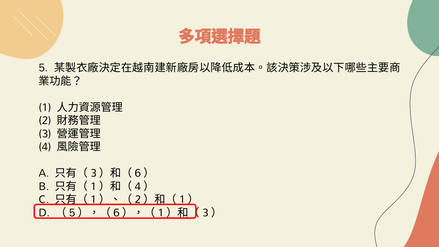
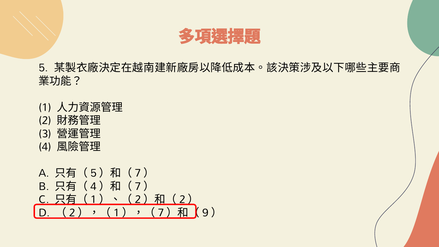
3 at (93, 173): 3 -> 5
6 at (138, 173): 6 -> 7
1 at (93, 186): 1 -> 4
4 at (138, 186): 4 -> 7
1 at (182, 200): 1 -> 2
5 at (72, 213): 5 -> 2
6 at (117, 213): 6 -> 1
1 at (161, 213): 1 -> 7
3 at (205, 213): 3 -> 9
